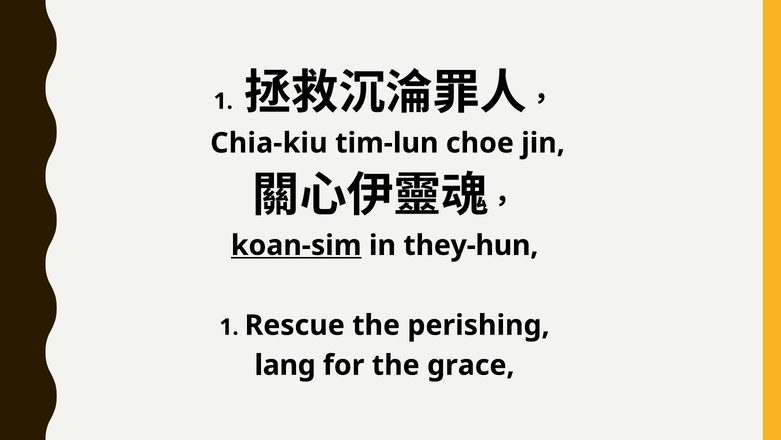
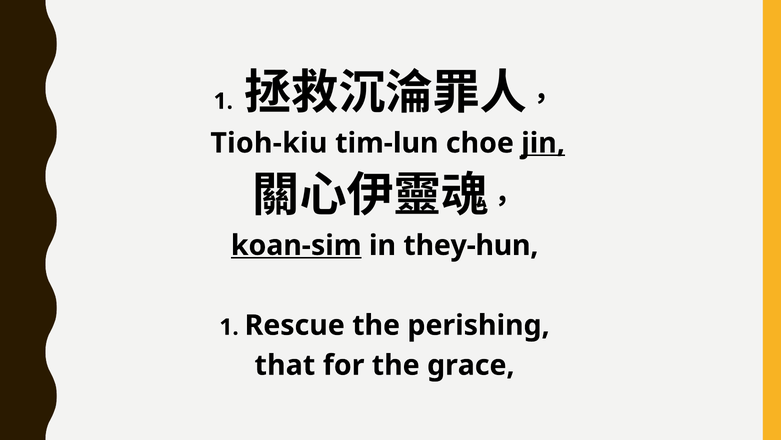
Chia-kiu: Chia-kiu -> Tioh-kiu
jin underline: none -> present
lang: lang -> that
